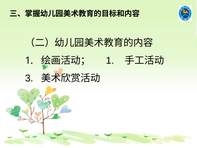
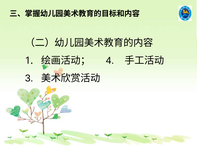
1 at (110, 60): 1 -> 4
